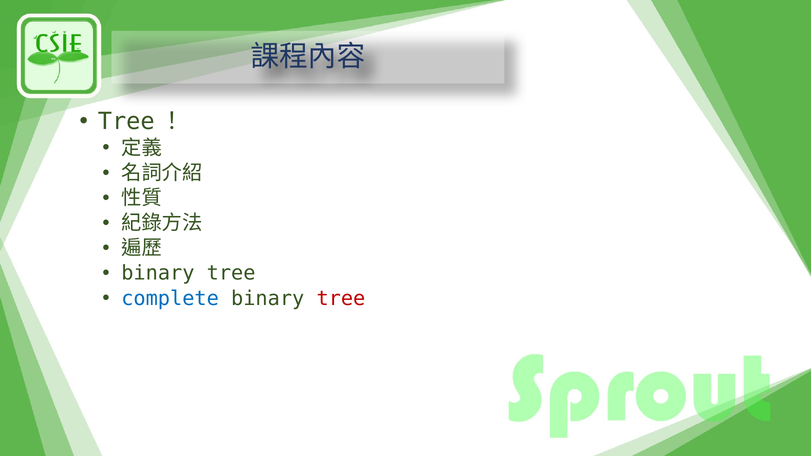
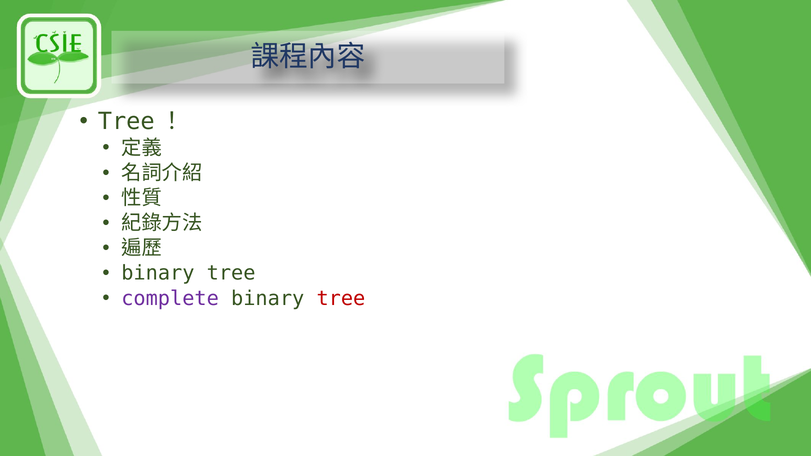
complete colour: blue -> purple
